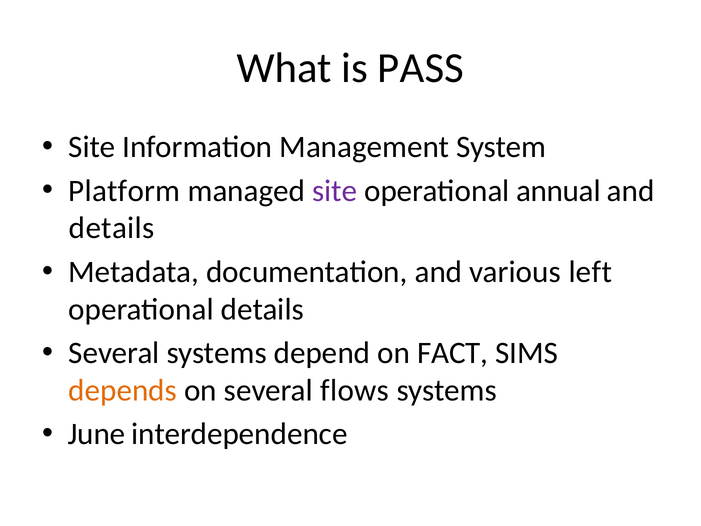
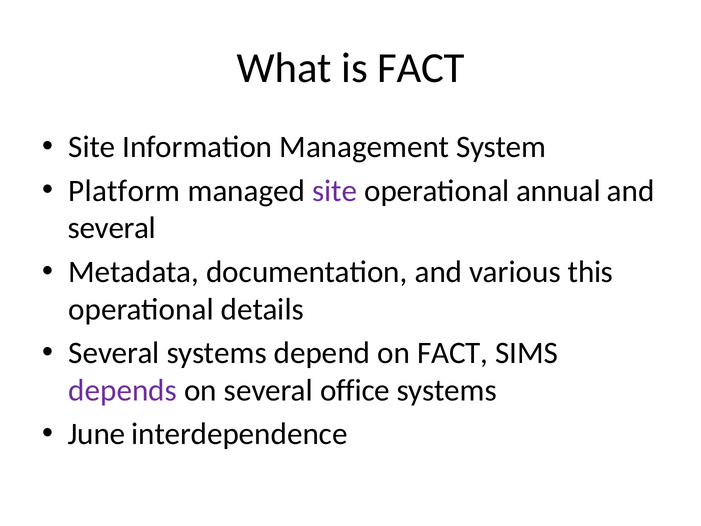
is PASS: PASS -> FACT
details at (112, 228): details -> several
left: left -> this
depends colour: orange -> purple
flows: flows -> office
